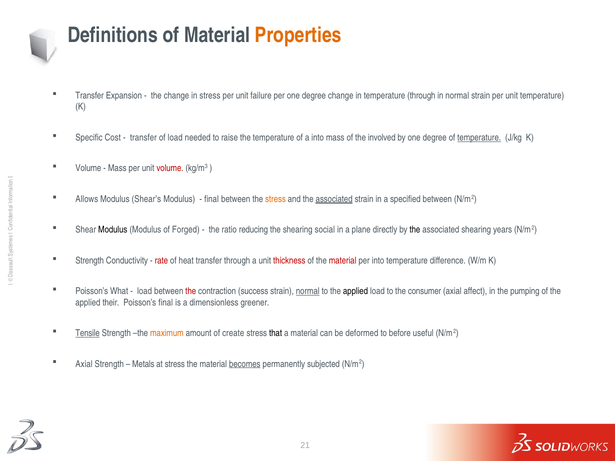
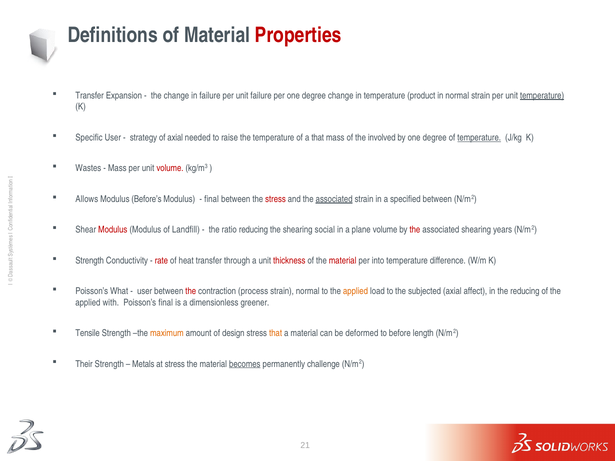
Properties colour: orange -> red
in stress: stress -> failure
temperature through: through -> product
temperature at (542, 96) underline: none -> present
Specific Cost: Cost -> User
transfer at (143, 138): transfer -> strategy
of load: load -> axial
a into: into -> that
Volume at (88, 168): Volume -> Wastes
Shear’s: Shear’s -> Before’s
stress at (275, 199) colour: orange -> red
Modulus at (113, 230) colour: black -> red
Forged: Forged -> Landfill
plane directly: directly -> volume
the at (415, 230) colour: black -> red
load at (145, 291): load -> user
success: success -> process
normal at (308, 291) underline: present -> none
applied at (355, 291) colour: black -> orange
consumer: consumer -> subjected
the pumping: pumping -> reducing
their: their -> with
Tensile underline: present -> none
create: create -> design
that at (276, 333) colour: black -> orange
useful: useful -> length
Axial at (84, 364): Axial -> Their
subjected: subjected -> challenge
